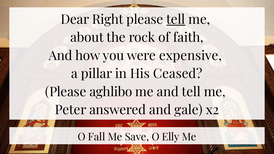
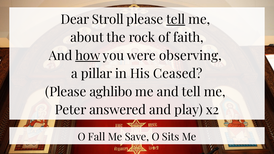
Right: Right -> Stroll
how underline: none -> present
expensive: expensive -> observing
gale: gale -> play
Elly: Elly -> Sits
